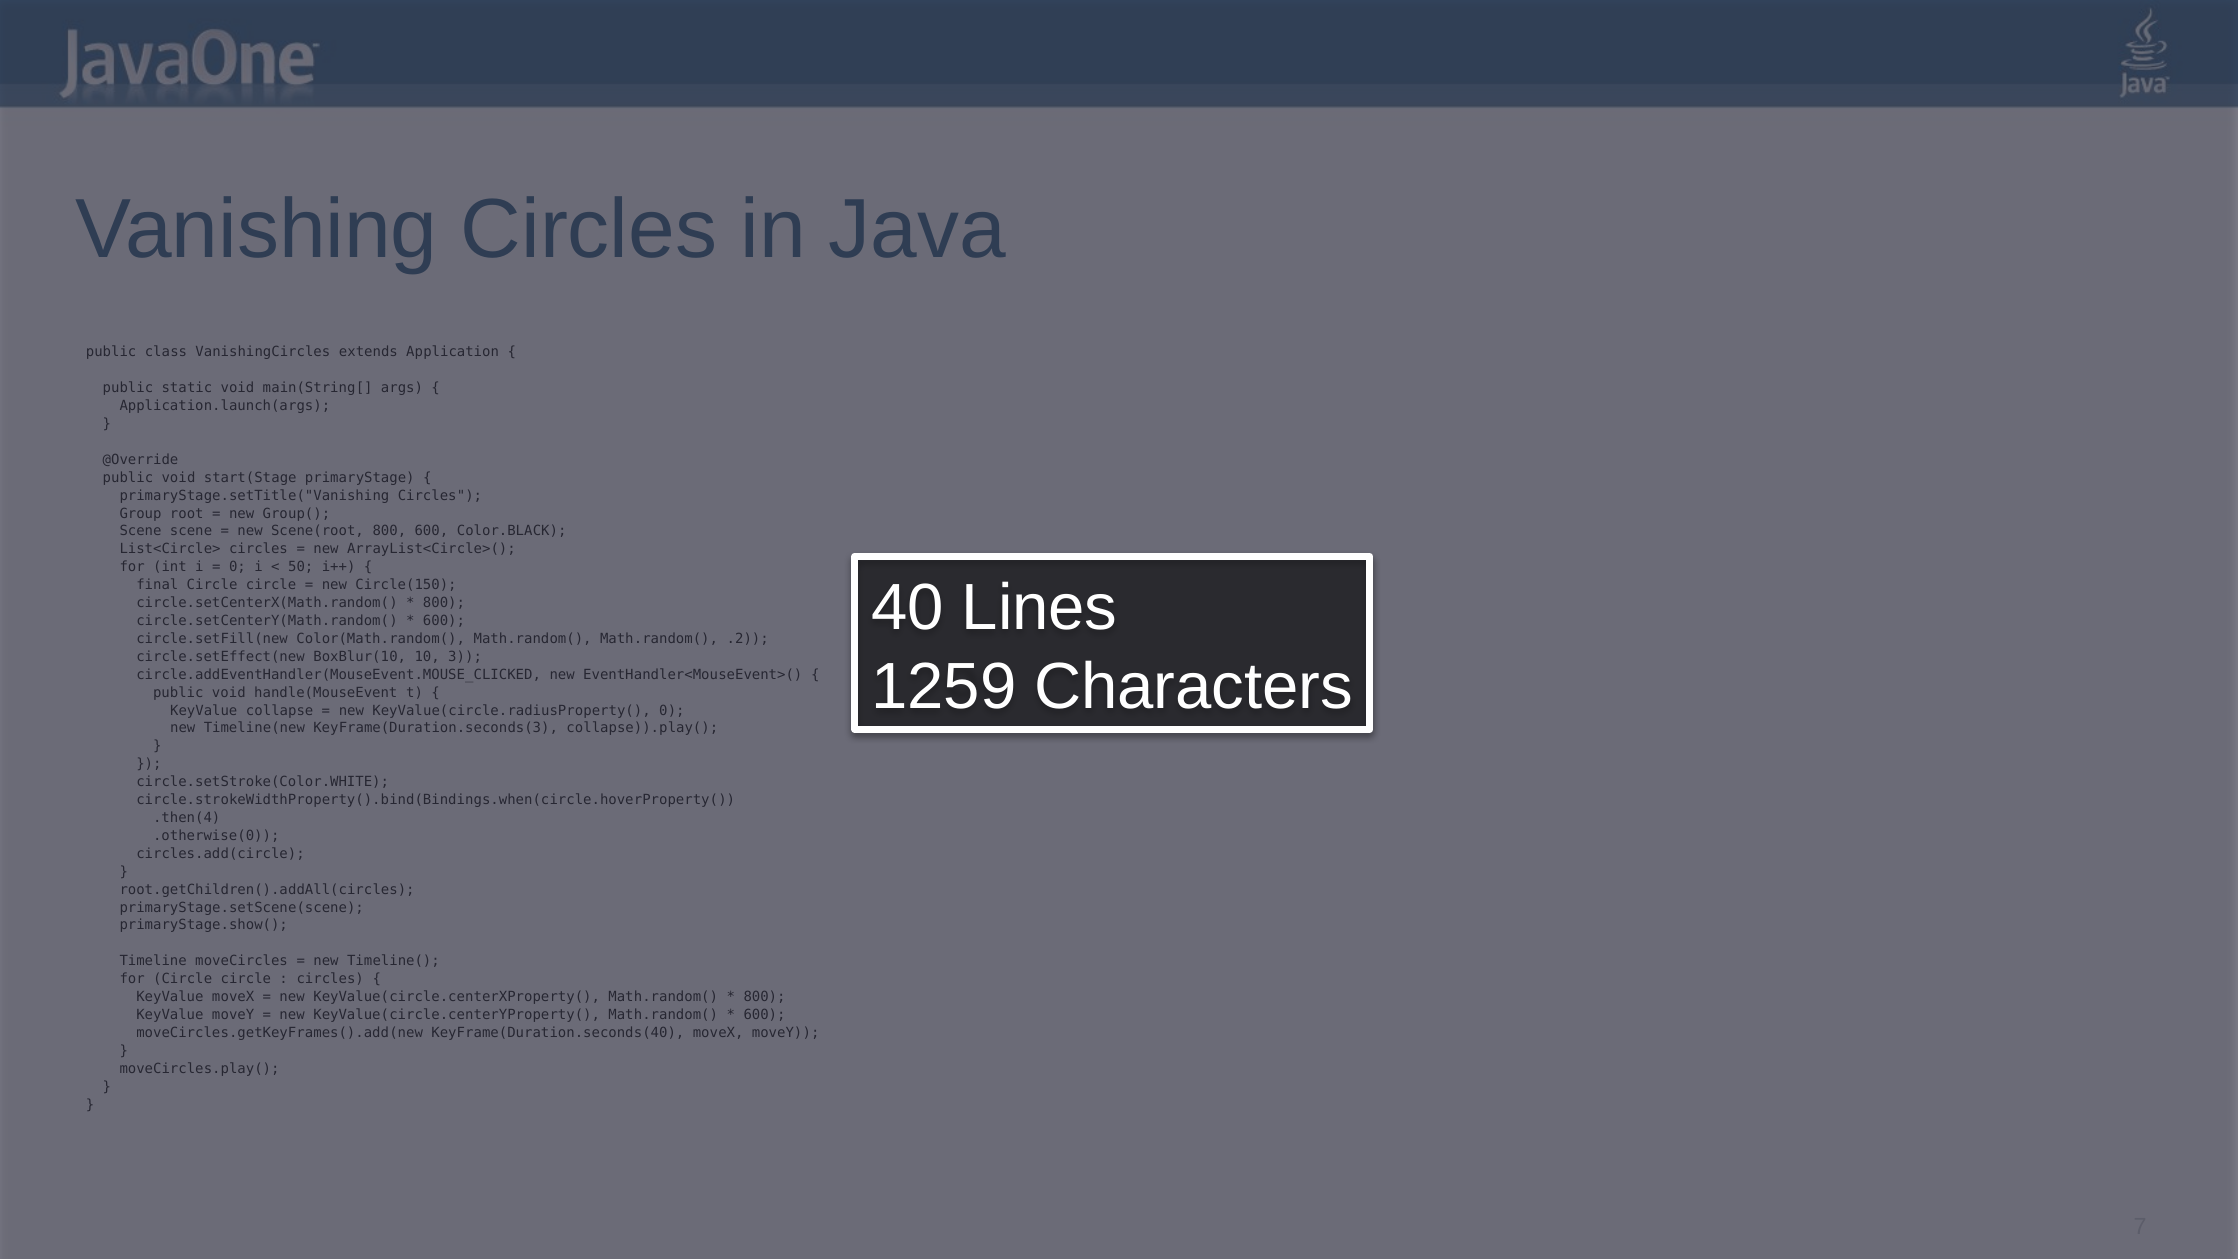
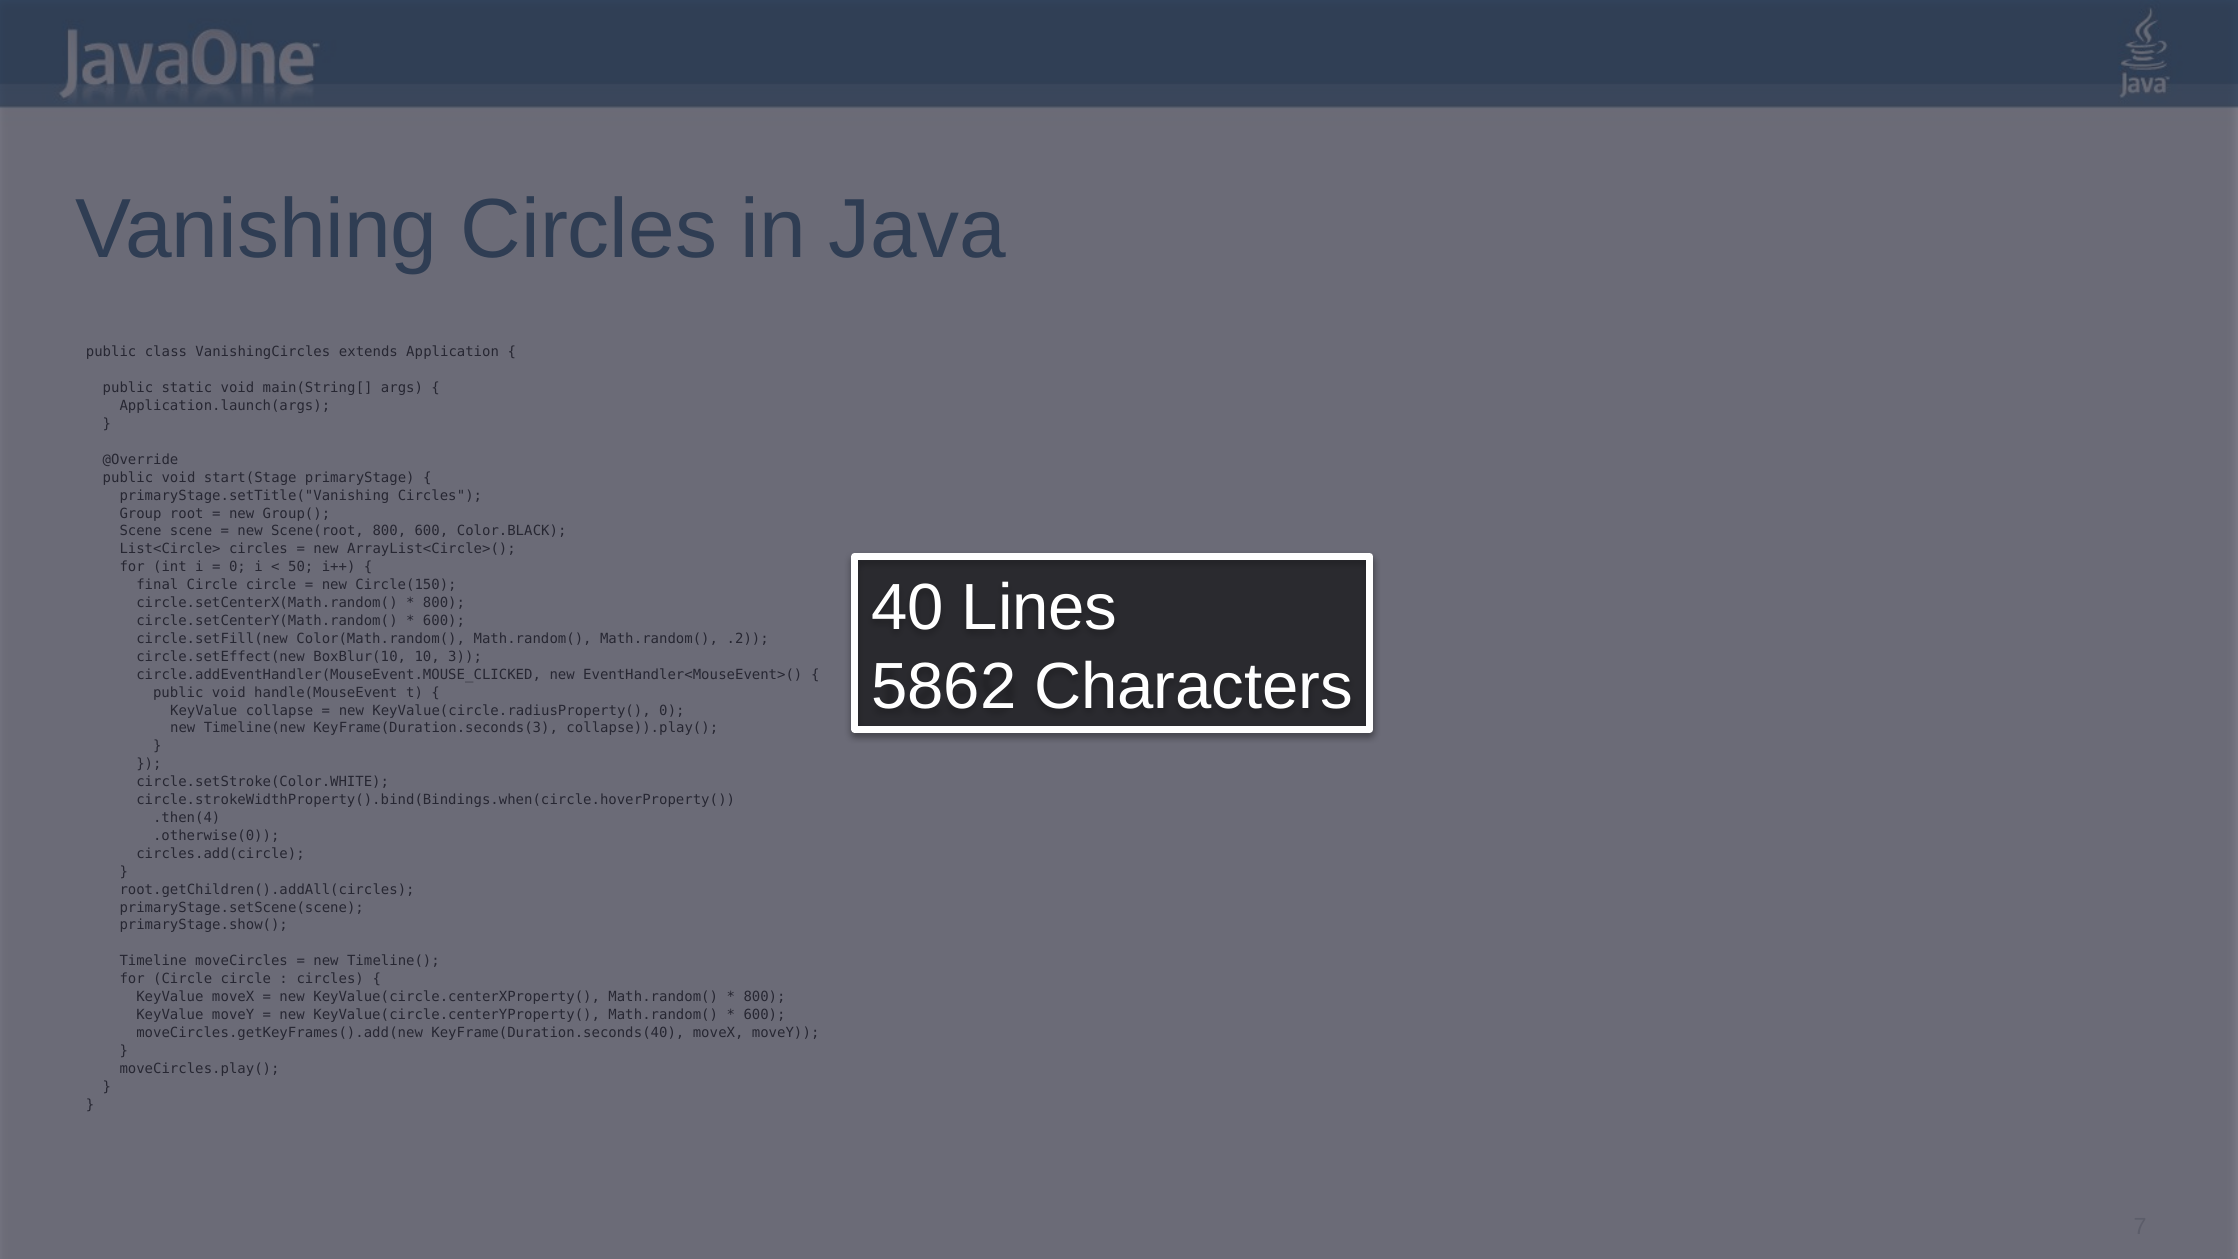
1259: 1259 -> 5862
